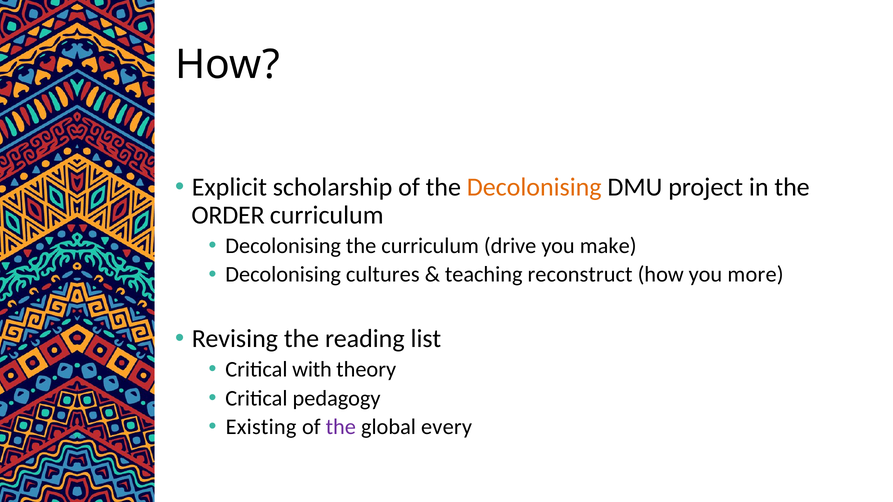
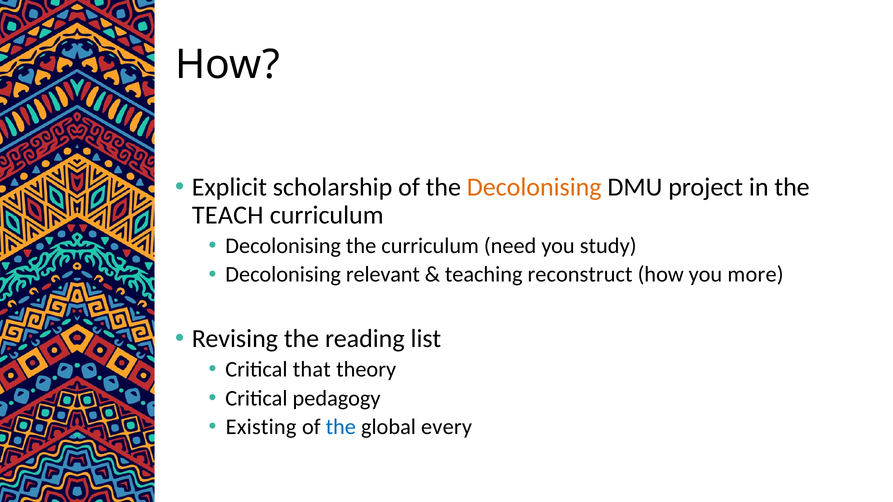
ORDER: ORDER -> TEACH
drive: drive -> need
make: make -> study
cultures: cultures -> relevant
with: with -> that
the at (341, 427) colour: purple -> blue
